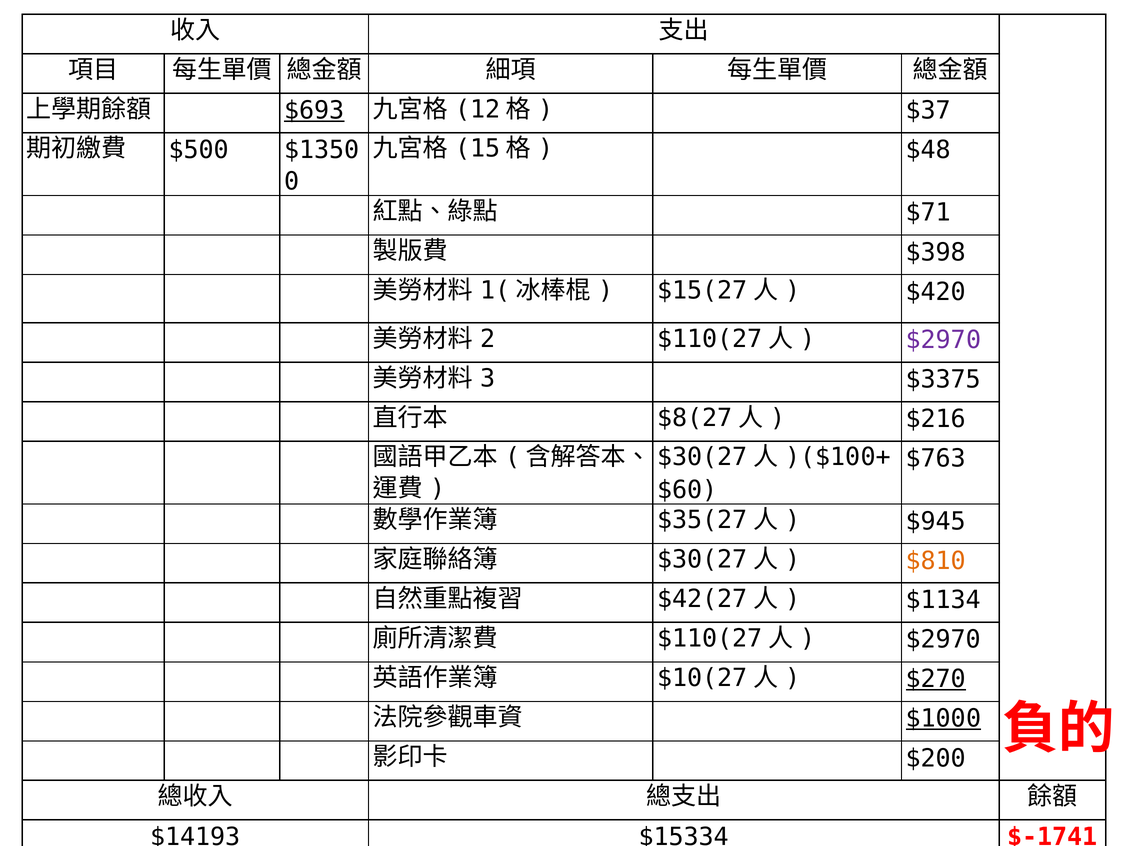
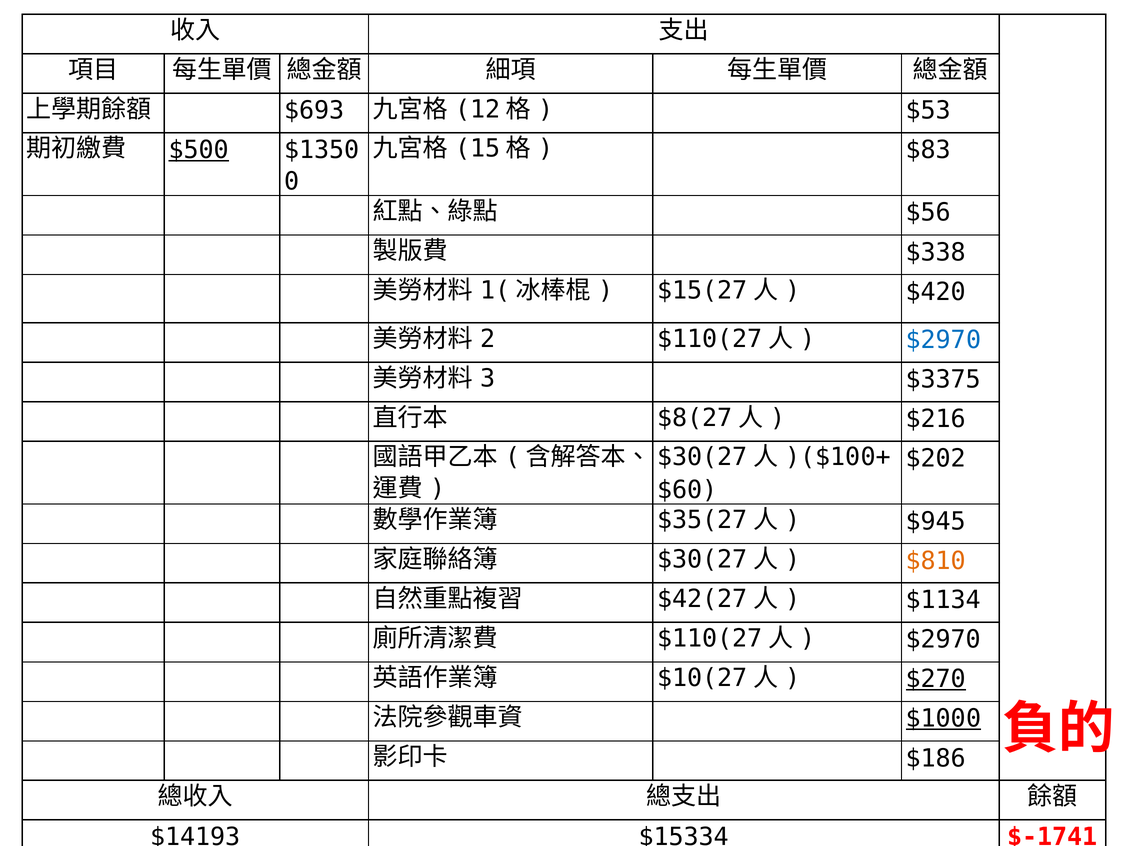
$693 underline: present -> none
$37: $37 -> $53
$500 underline: none -> present
$48: $48 -> $83
$71: $71 -> $56
$398: $398 -> $338
$2970 at (943, 340) colour: purple -> blue
$763: $763 -> $202
$200: $200 -> $186
